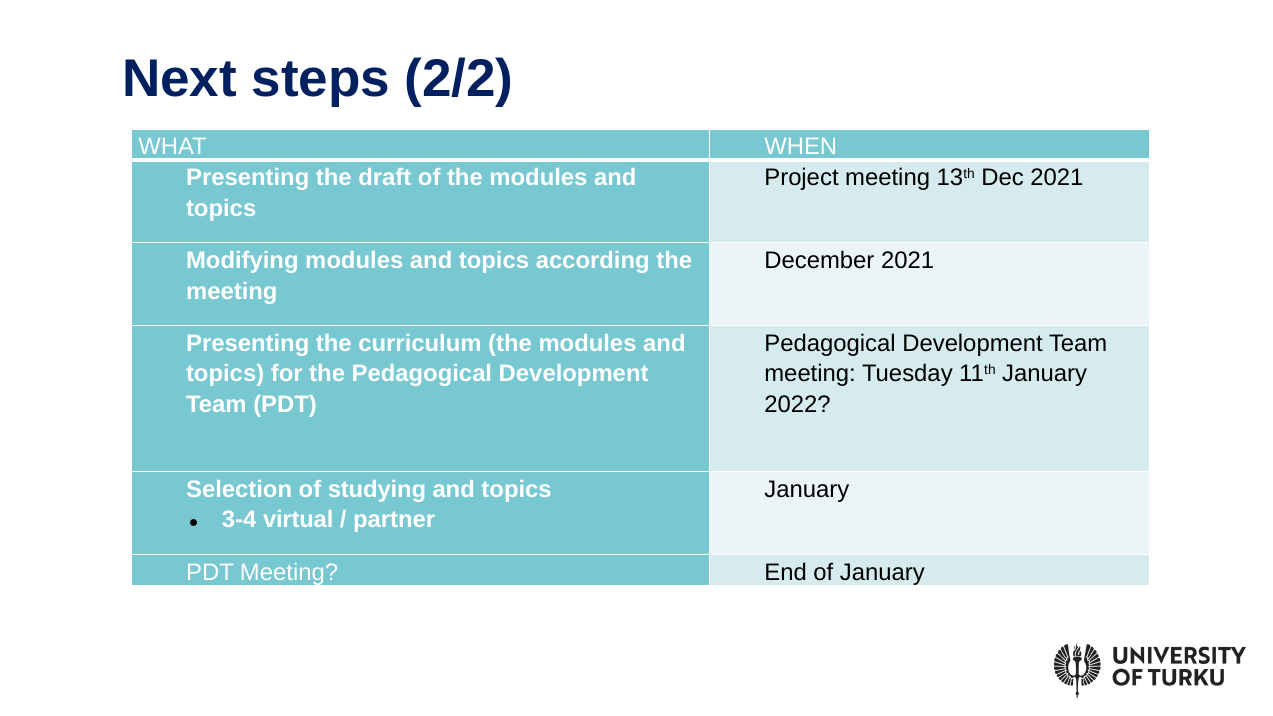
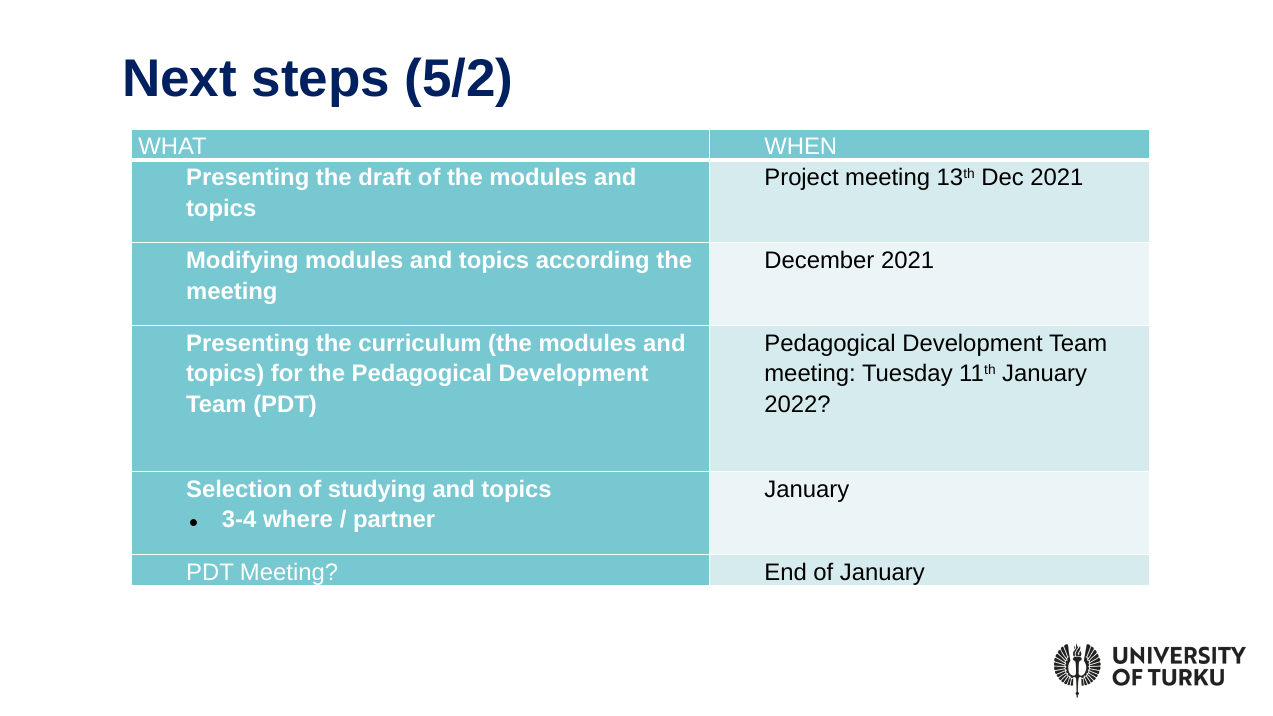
2/2: 2/2 -> 5/2
virtual: virtual -> where
